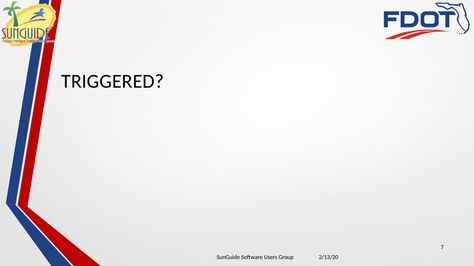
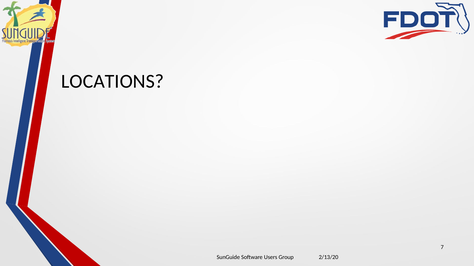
TRIGGERED: TRIGGERED -> LOCATIONS
